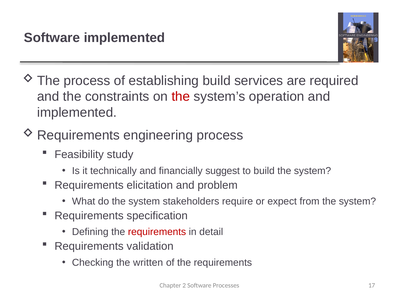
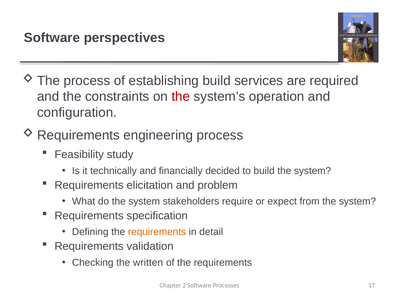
Software implemented: implemented -> perspectives
implemented at (77, 113): implemented -> configuration
suggest: suggest -> decided
requirements at (157, 232) colour: red -> orange
